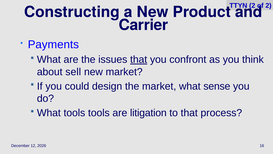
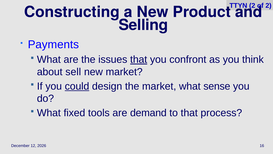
Carrier: Carrier -> Selling
could underline: none -> present
What tools: tools -> fixed
litigation: litigation -> demand
